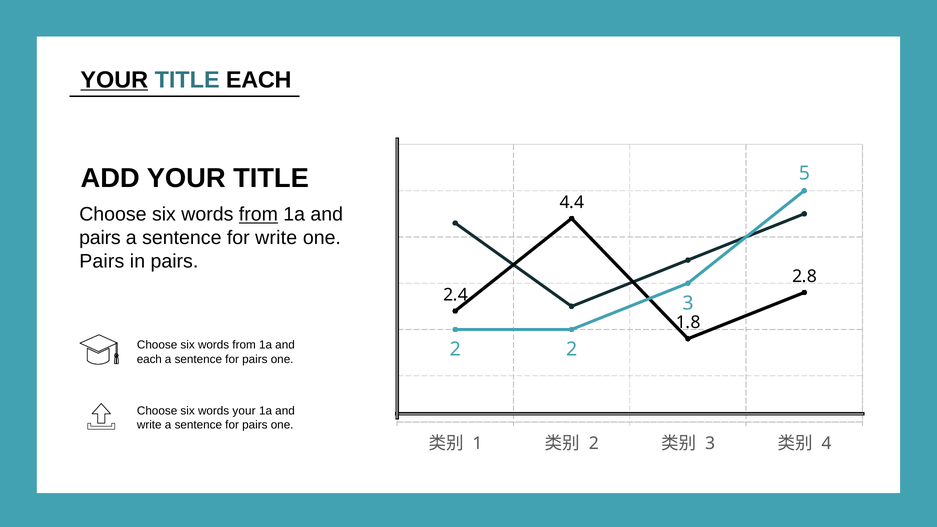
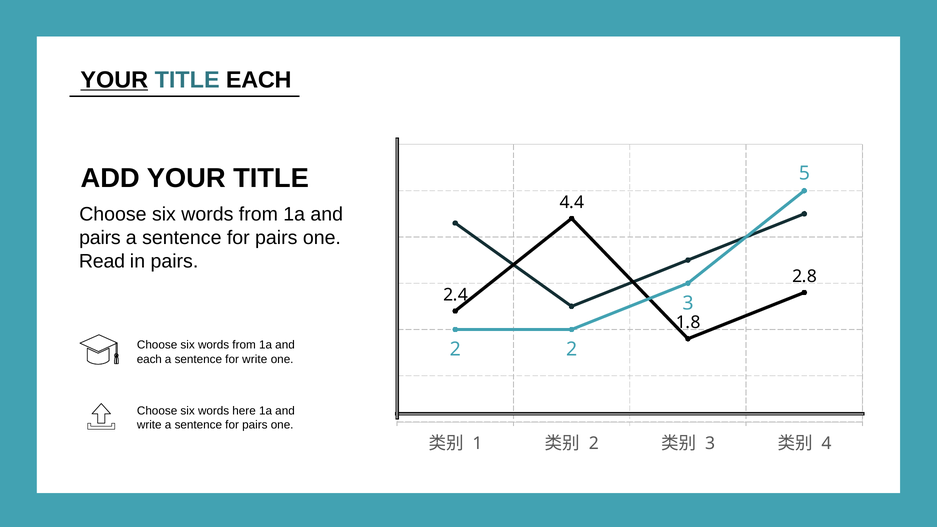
from at (258, 214) underline: present -> none
write at (276, 238): write -> pairs
Pairs at (102, 261): Pairs -> Read
pairs at (255, 359): pairs -> write
words your: your -> here
